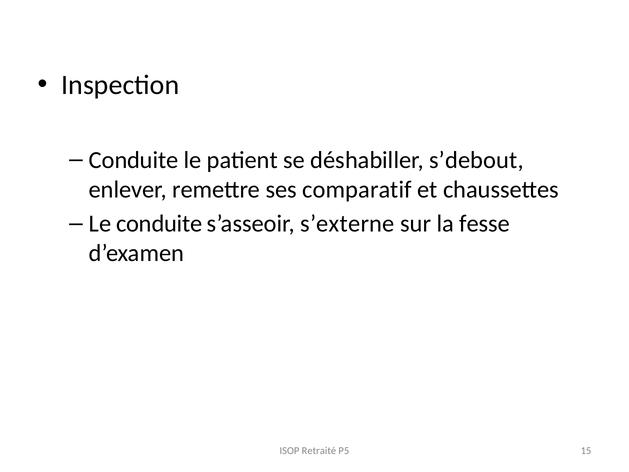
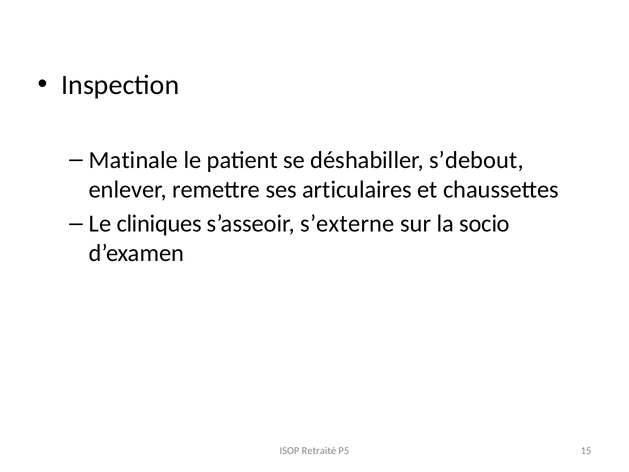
Conduite at (134, 160): Conduite -> Matinale
comparatif: comparatif -> articulaires
Le conduite: conduite -> cliniques
fesse: fesse -> socio
